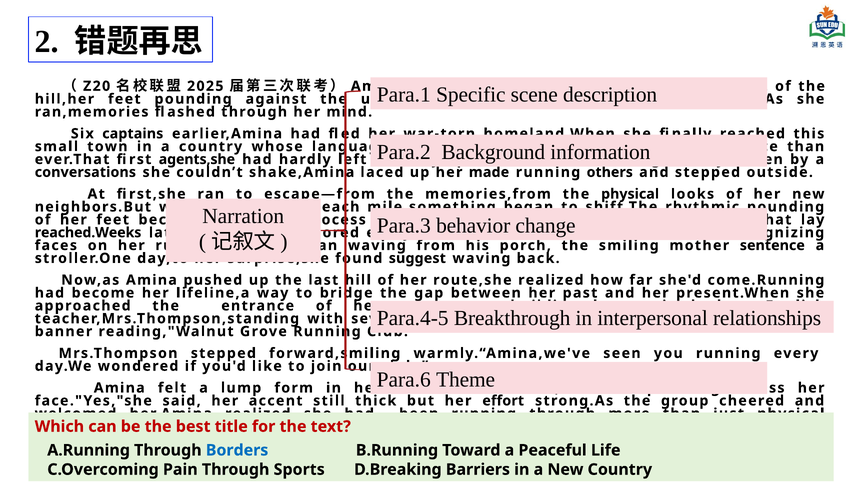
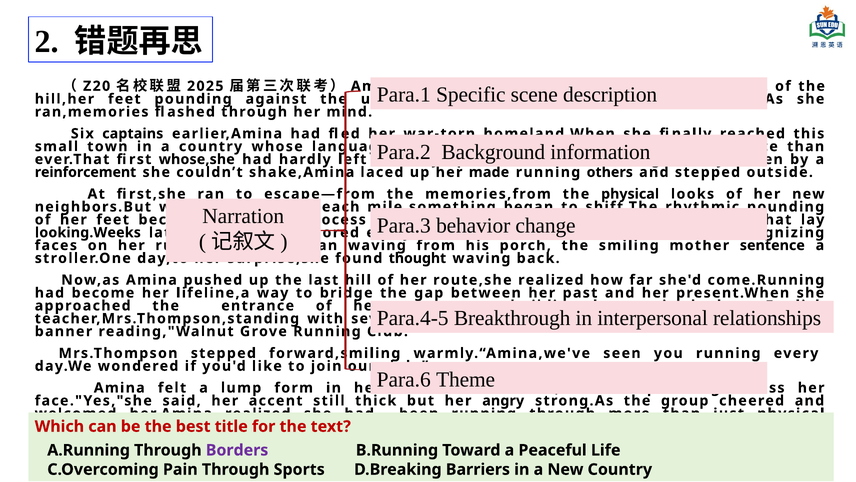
agents,she: agents,she -> whose,she
conversations: conversations -> reinforcement
reached.Weeks: reached.Weeks -> looking.Weeks
suggest: suggest -> thought
effort: effort -> angry
Borders colour: blue -> purple
